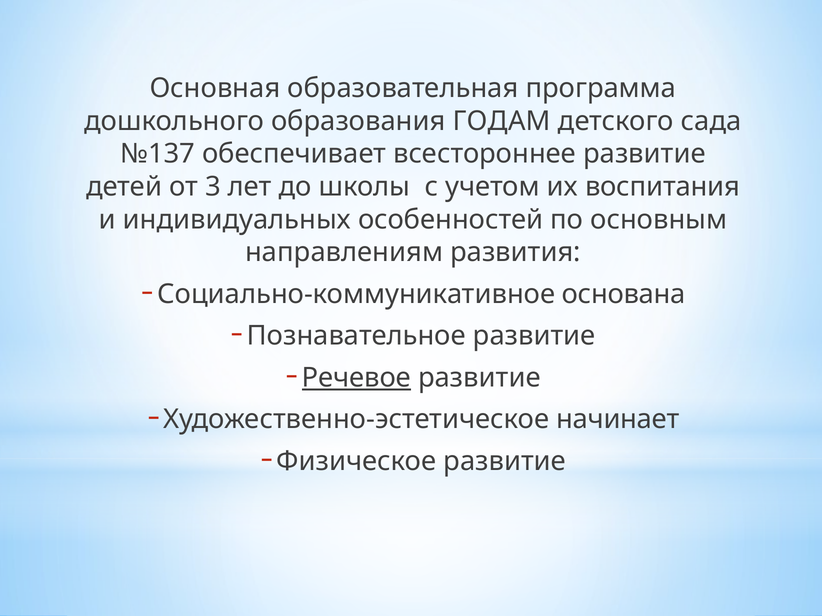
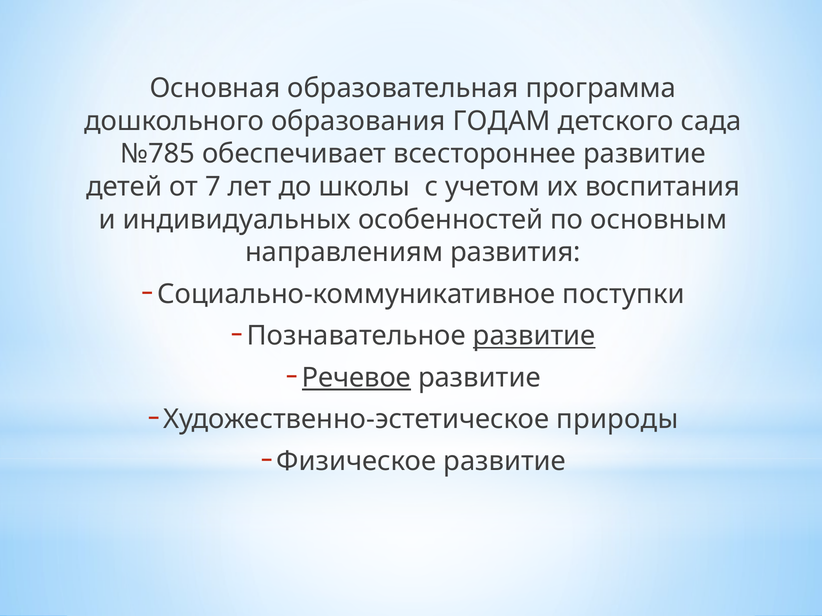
№137: №137 -> №785
3: 3 -> 7
основана: основана -> поступки
развитие at (534, 336) underline: none -> present
начинает: начинает -> природы
